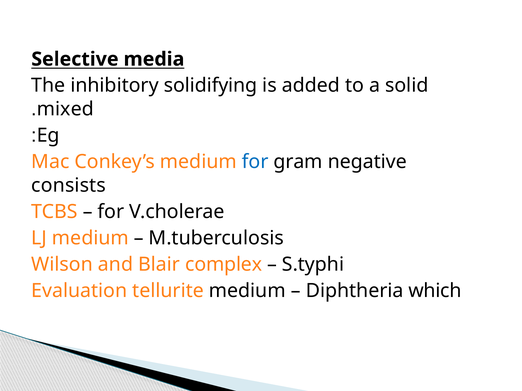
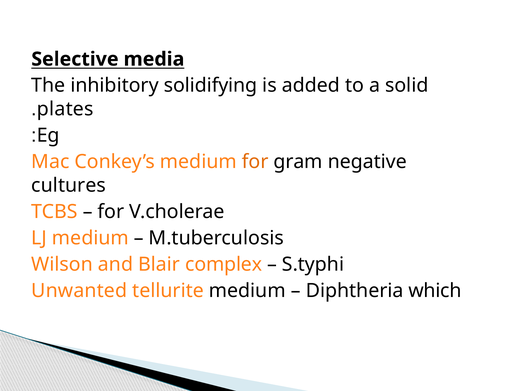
mixed: mixed -> plates
for at (255, 162) colour: blue -> orange
consists: consists -> cultures
Evaluation: Evaluation -> Unwanted
